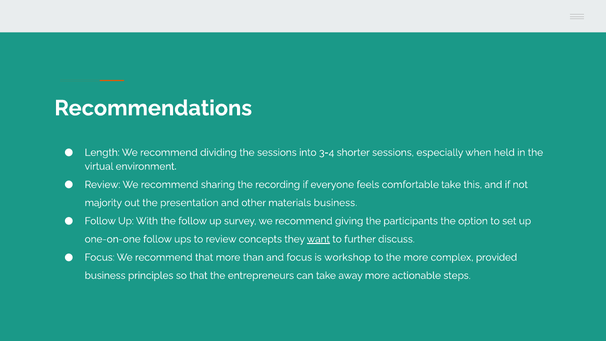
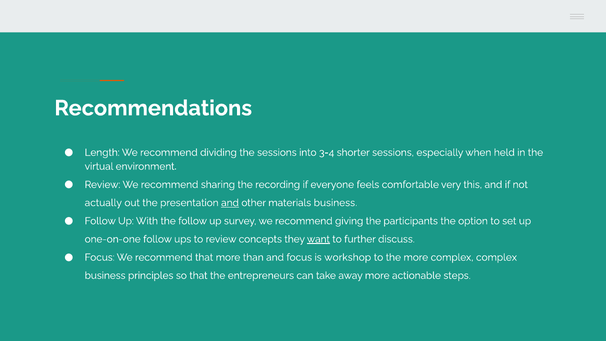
comfortable take: take -> very
majority: majority -> actually
and at (230, 203) underline: none -> present
complex provided: provided -> complex
